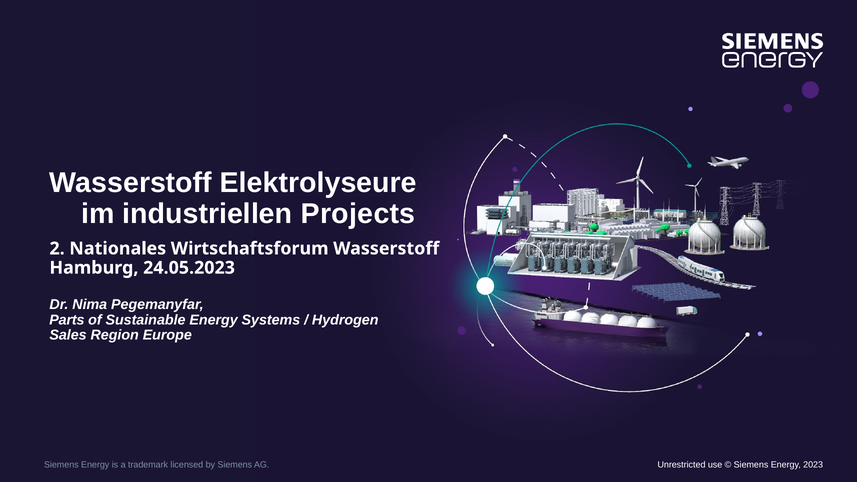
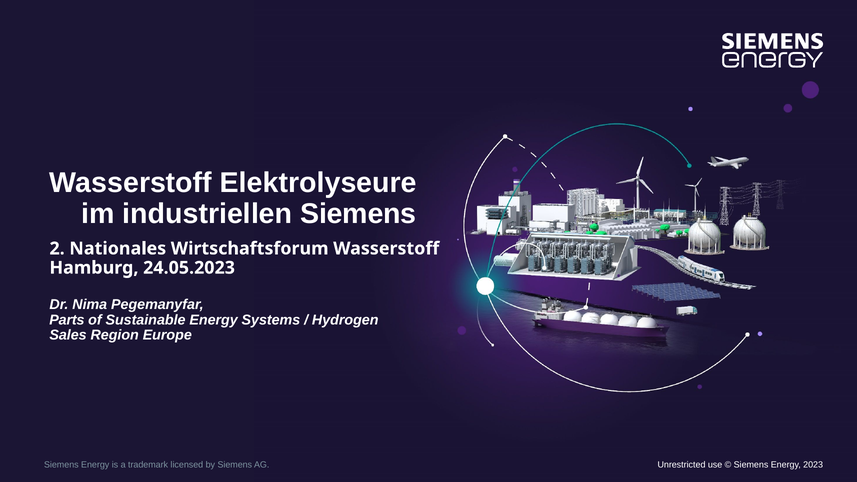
industriellen Projects: Projects -> Siemens
